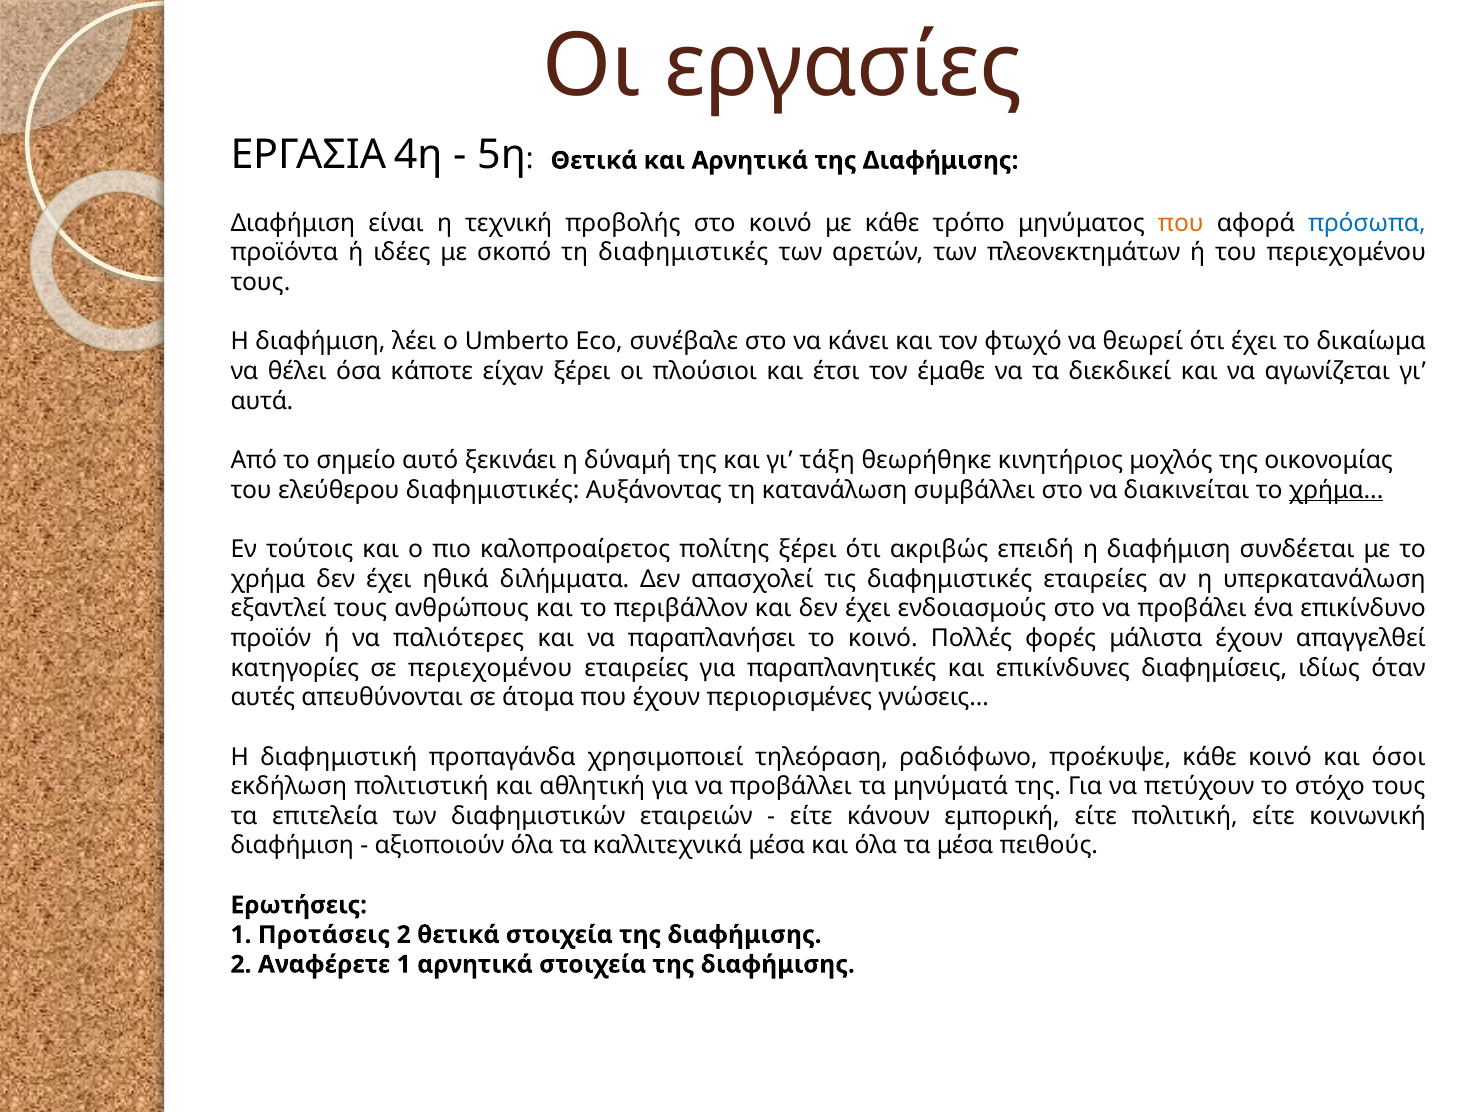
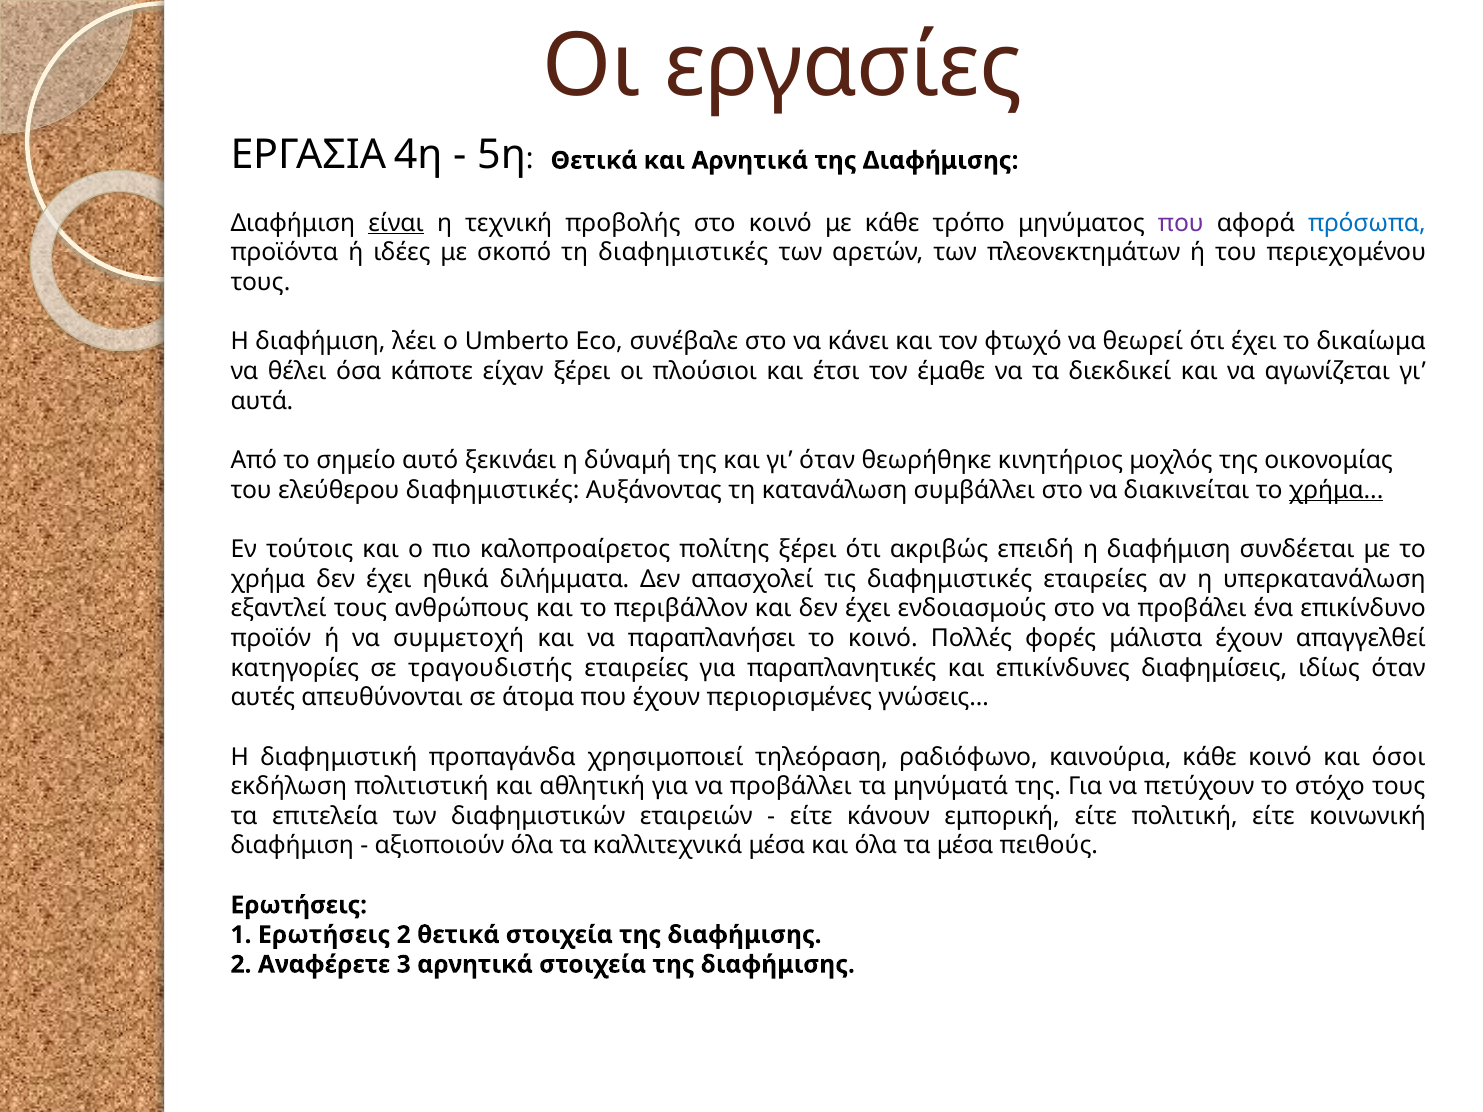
είναι underline: none -> present
που at (1181, 223) colour: orange -> purple
γι τάξη: τάξη -> όταν
παλιότερες: παλιότερες -> συμμετοχή
σε περιεχομένου: περιεχομένου -> τραγουδιστής
προέκυψε: προέκυψε -> καινούρια
1 Προτάσεις: Προτάσεις -> Ερωτήσεις
Αναφέρετε 1: 1 -> 3
